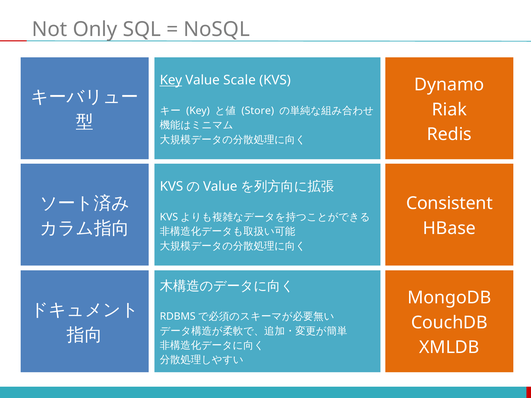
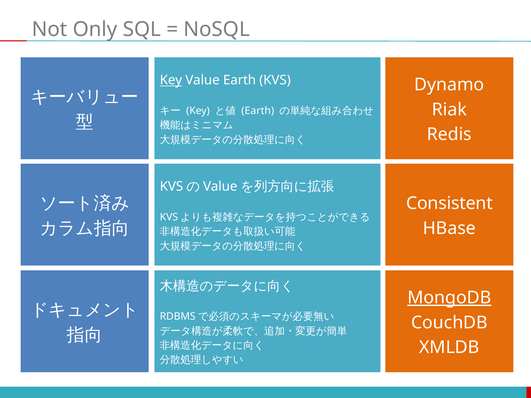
Value Scale: Scale -> Earth
Store at (258, 111): Store -> Earth
MongoDB underline: none -> present
